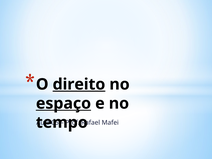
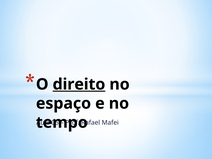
espaço underline: present -> none
